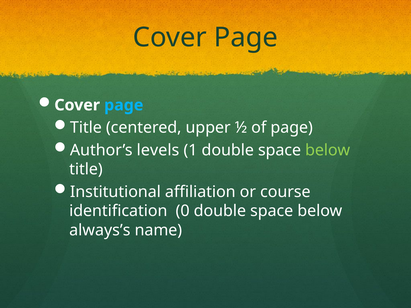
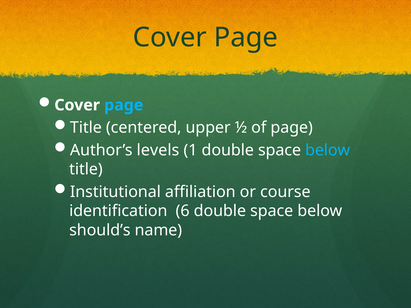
below at (328, 150) colour: light green -> light blue
0: 0 -> 6
always’s: always’s -> should’s
